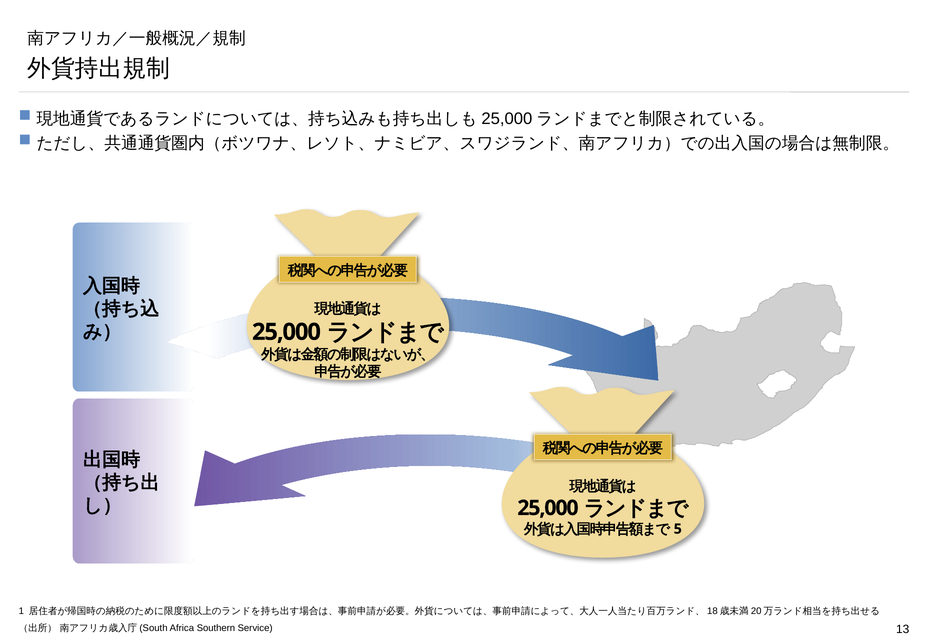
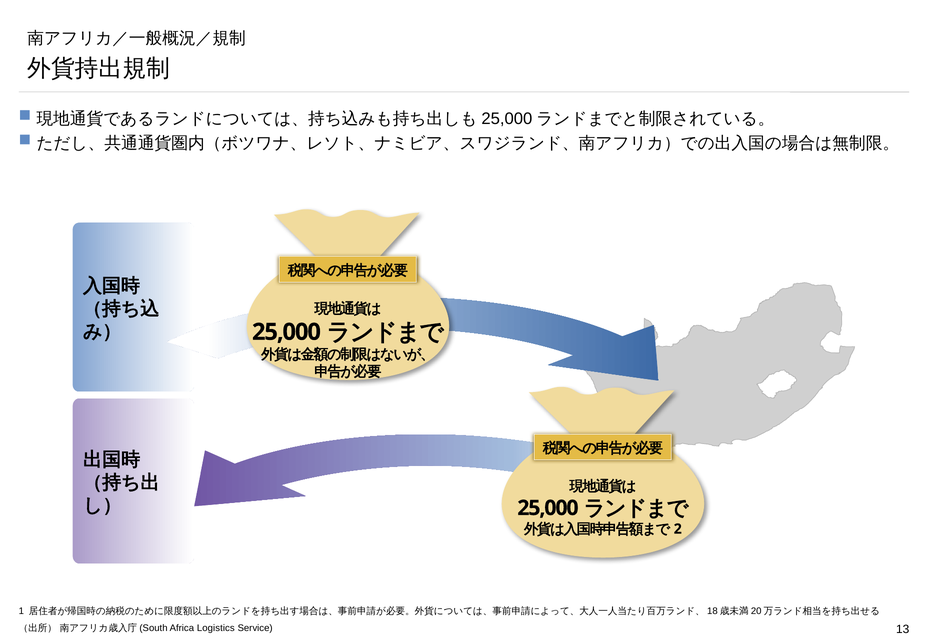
5: 5 -> 2
Southern: Southern -> Logistics
